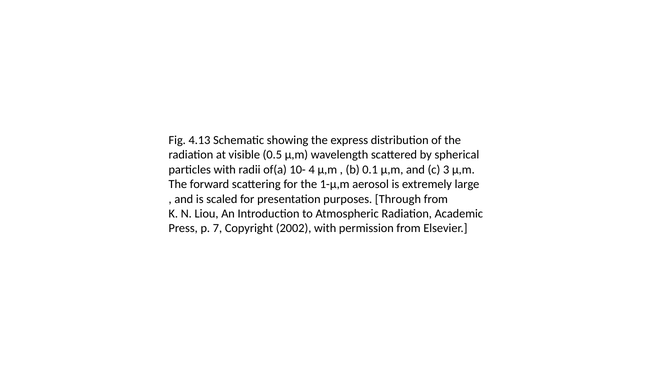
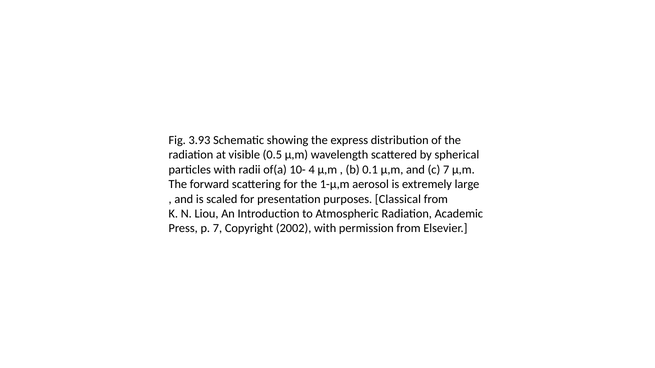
4.13: 4.13 -> 3.93
c 3: 3 -> 7
Through: Through -> Classical
